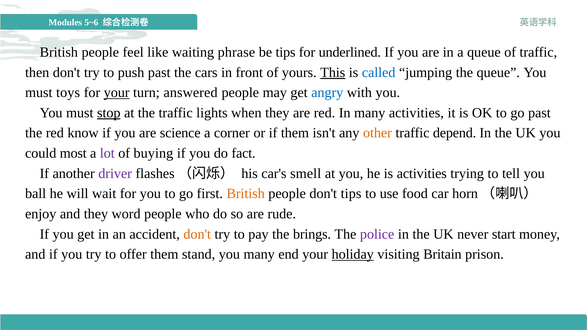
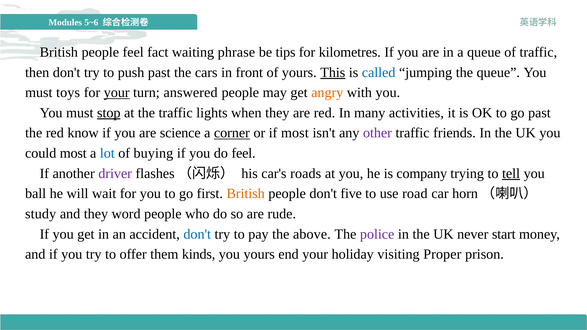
like: like -> fact
underlined: underlined -> kilometres
angry colour: blue -> orange
corner underline: none -> present
if them: them -> most
other colour: orange -> purple
depend: depend -> friends
lot colour: purple -> blue
do fact: fact -> feel
smell: smell -> roads
is activities: activities -> company
tell underline: none -> present
don't tips: tips -> five
food: food -> road
enjoy: enjoy -> study
don't at (197, 234) colour: orange -> blue
brings: brings -> above
stand: stand -> kinds
you many: many -> yours
holiday underline: present -> none
Britain: Britain -> Proper
